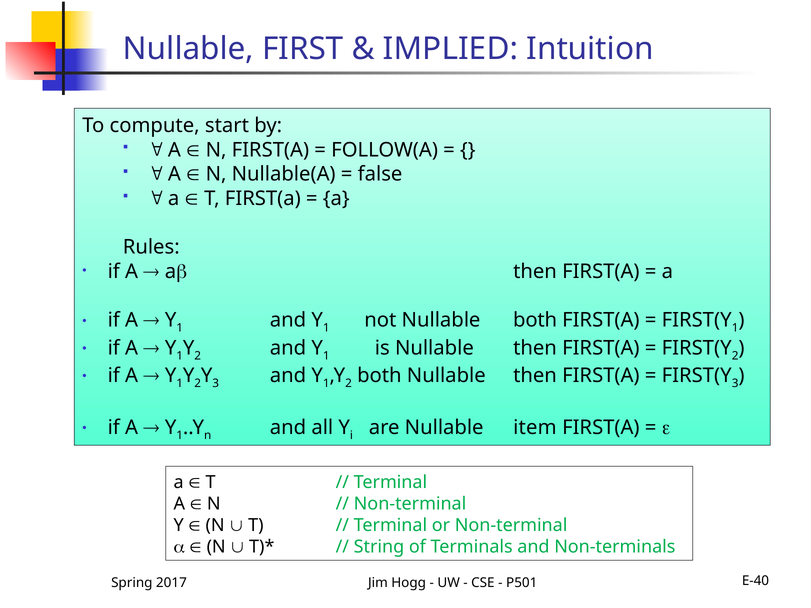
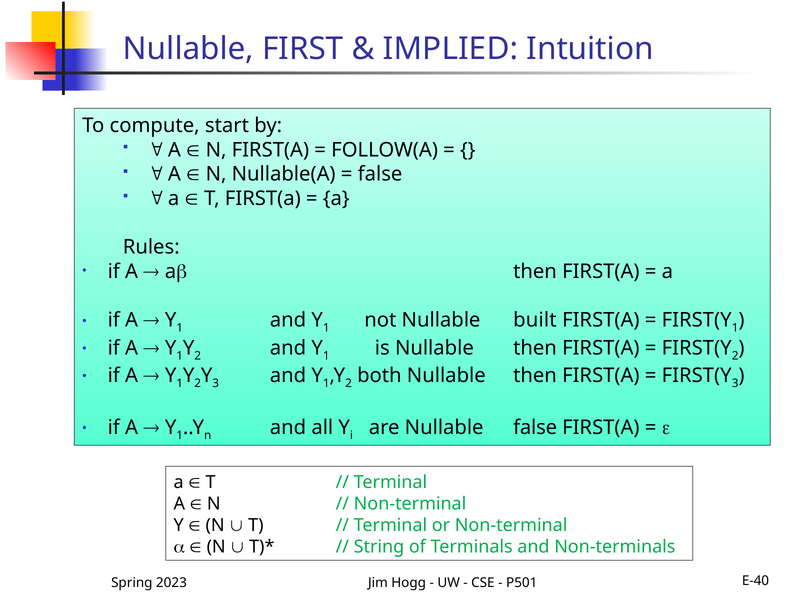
Nullable both: both -> built
Nullable item: item -> false
2017: 2017 -> 2023
